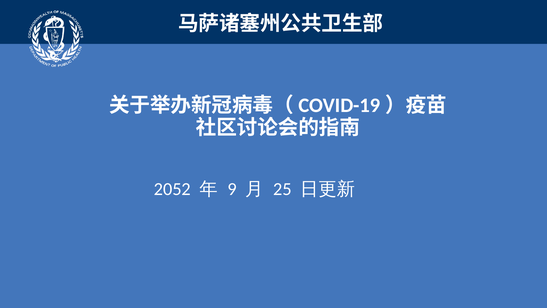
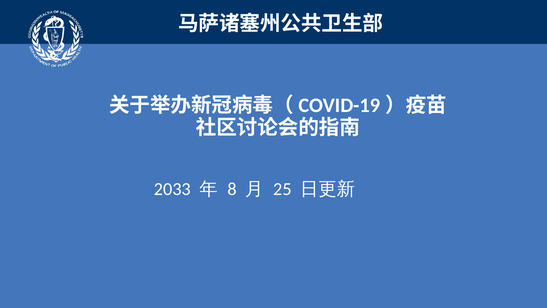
2052: 2052 -> 2033
9: 9 -> 8
